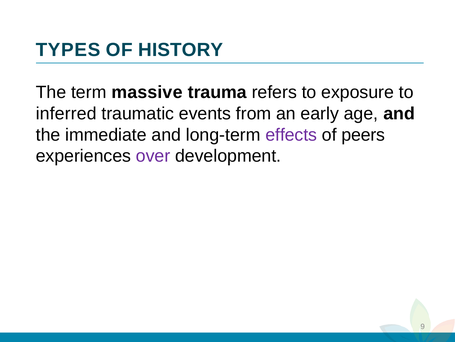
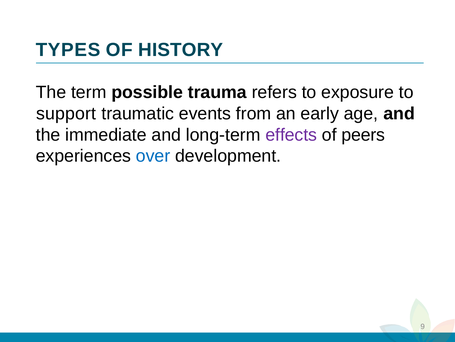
massive: massive -> possible
inferred: inferred -> support
over colour: purple -> blue
